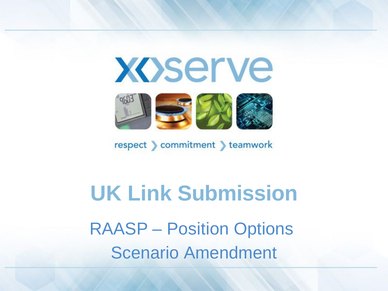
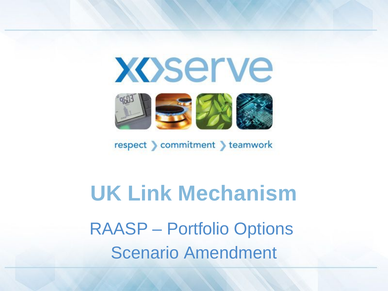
Submission: Submission -> Mechanism
Position: Position -> Portfolio
